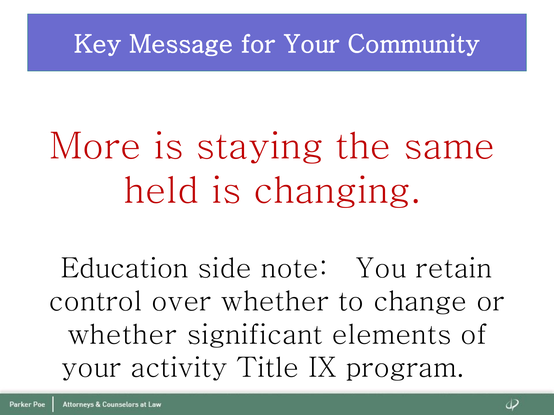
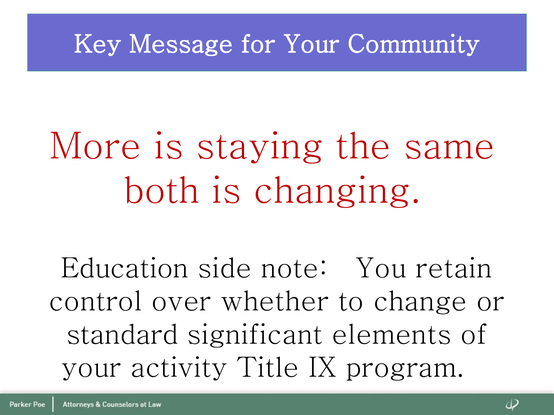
held: held -> both
whether at (122, 335): whether -> standard
